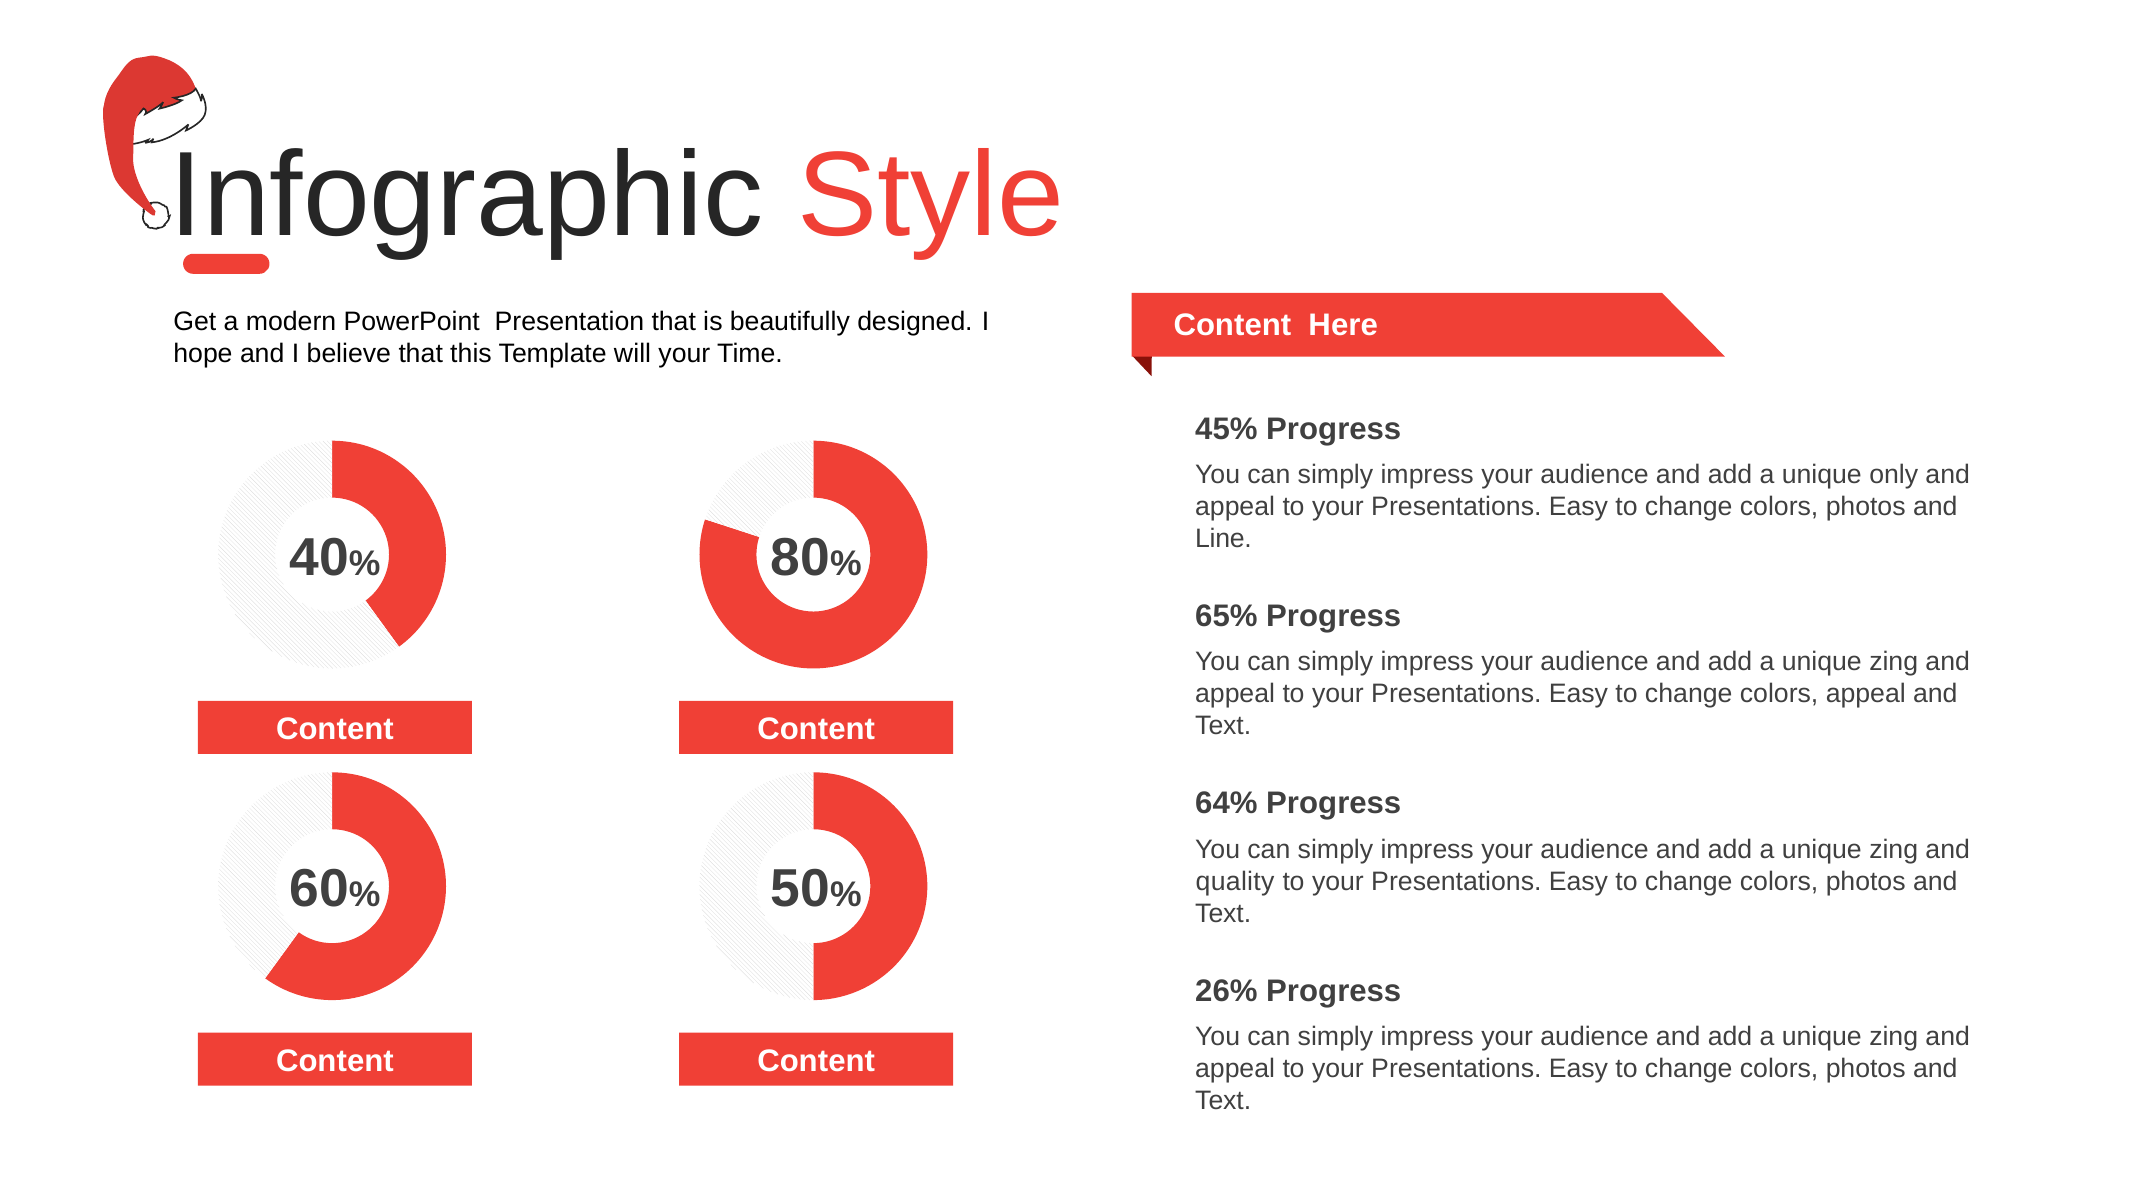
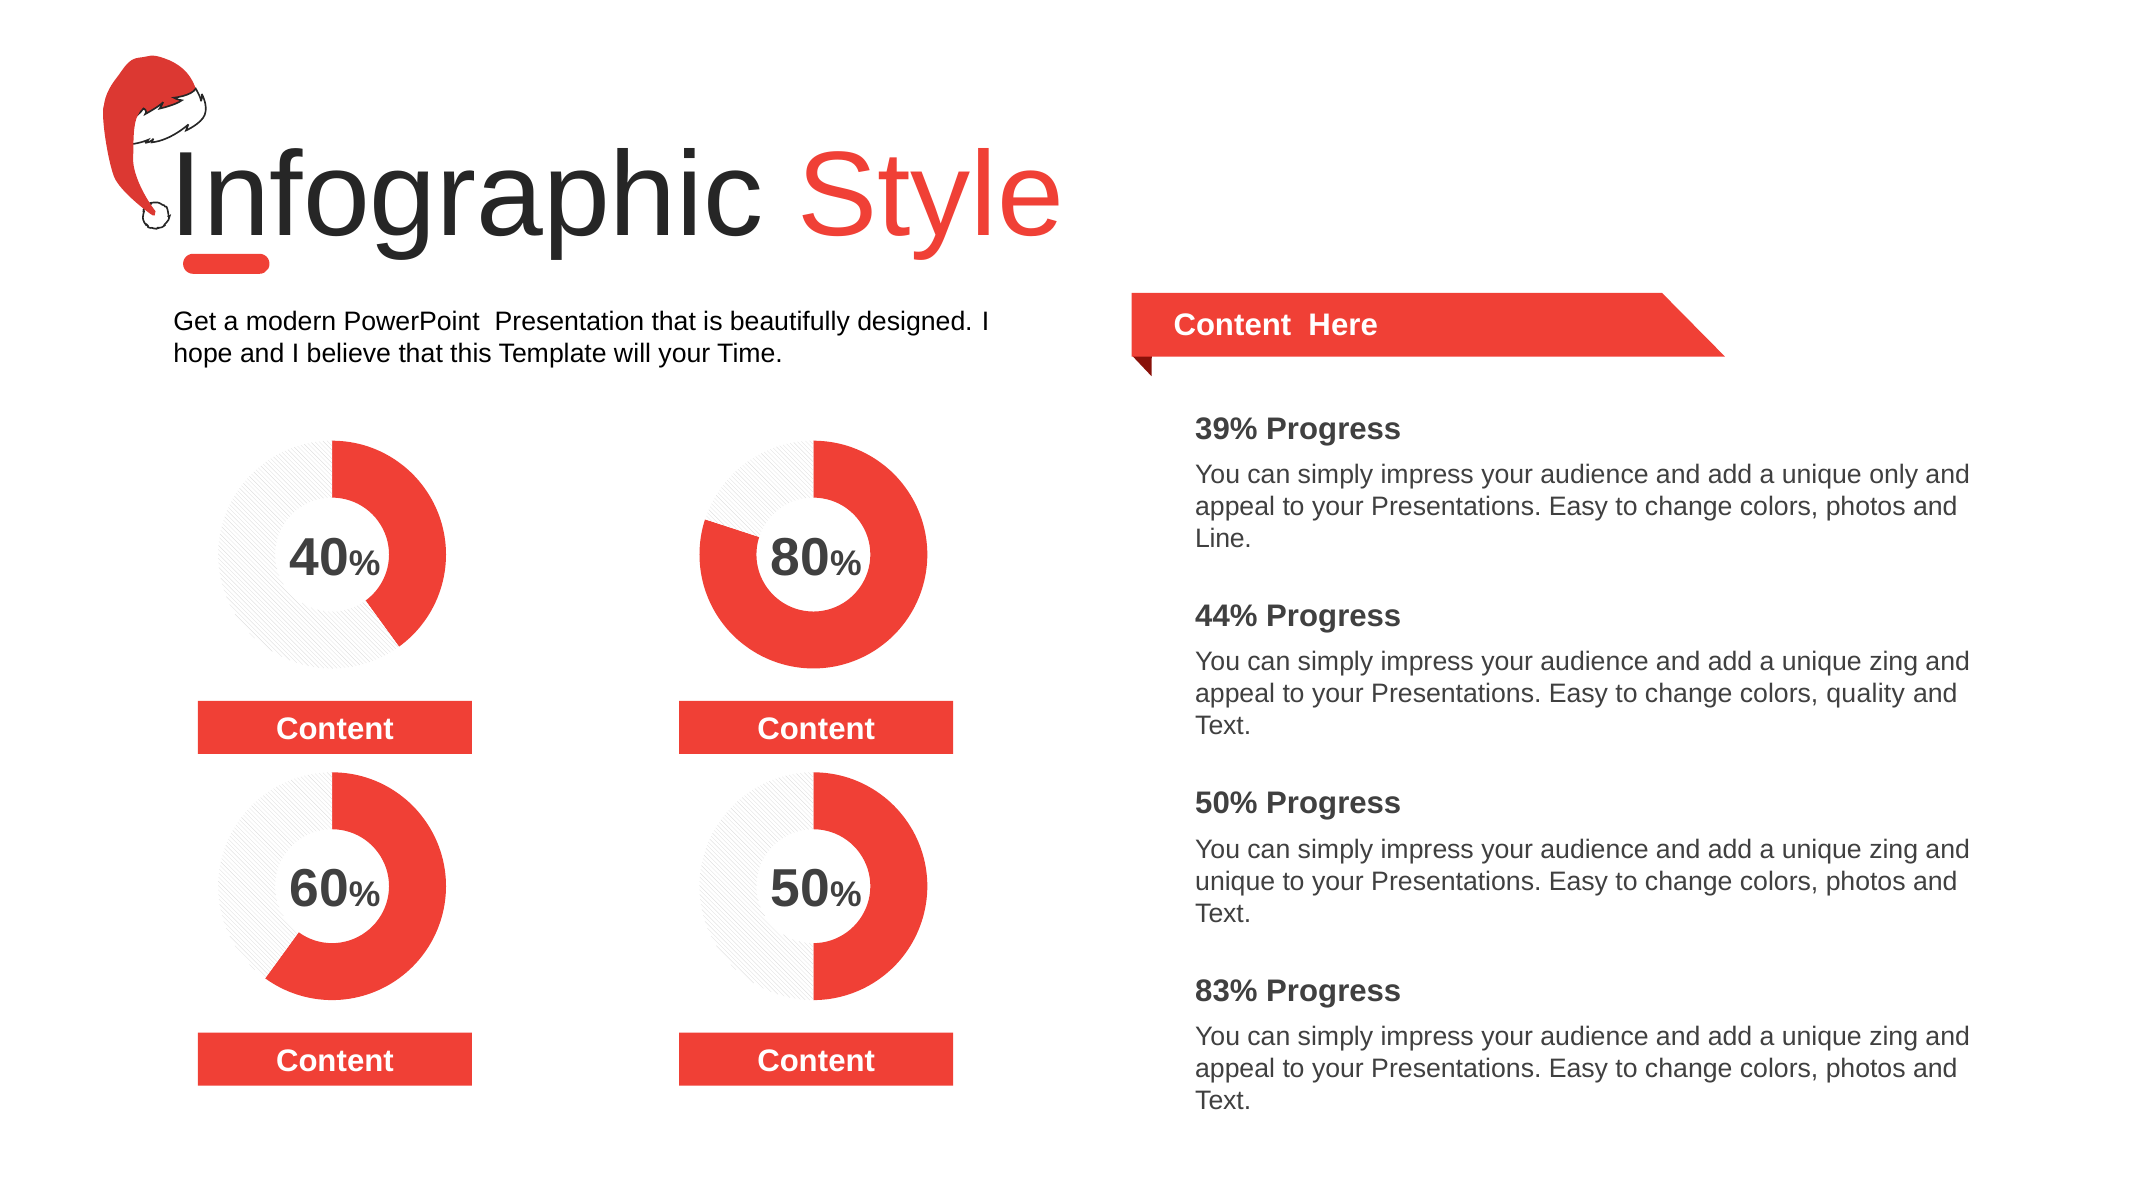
45%: 45% -> 39%
65%: 65% -> 44%
colors appeal: appeal -> quality
64%: 64% -> 50%
quality at (1235, 882): quality -> unique
26%: 26% -> 83%
